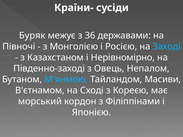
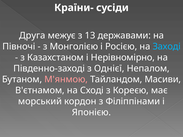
Буряк: Буряк -> Друга
36: 36 -> 13
Овець: Овець -> Однієї
М'янмою colour: light blue -> pink
